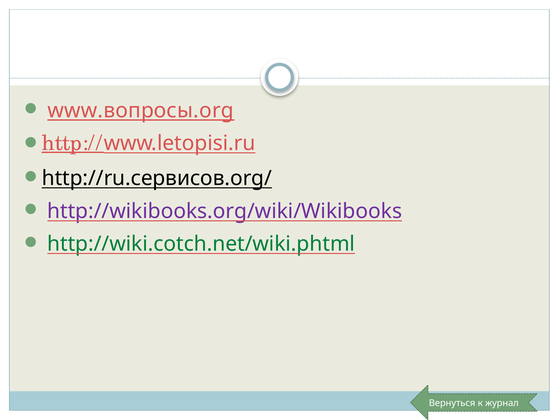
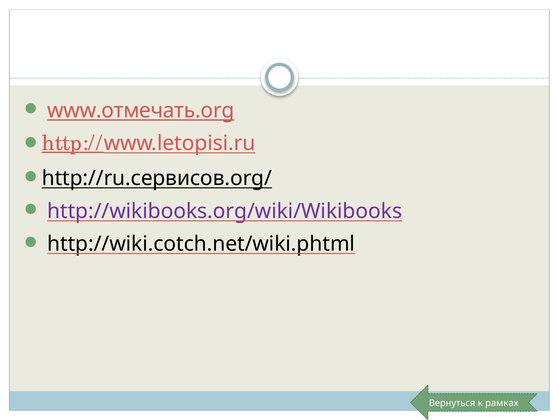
www.вопросы.org: www.вопросы.org -> www.отмечать.org
http://wiki.cotch.net/wiki.phtml colour: green -> black
журнал: журнал -> рамках
